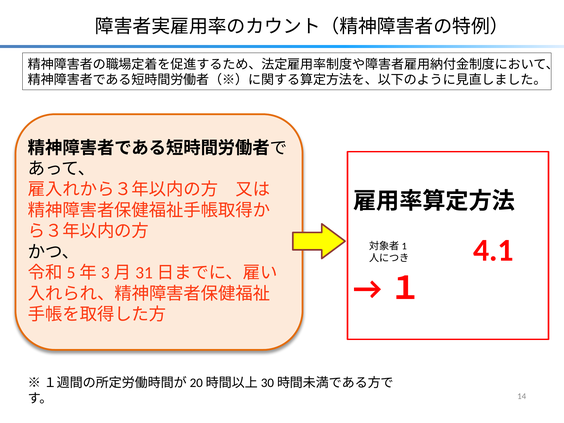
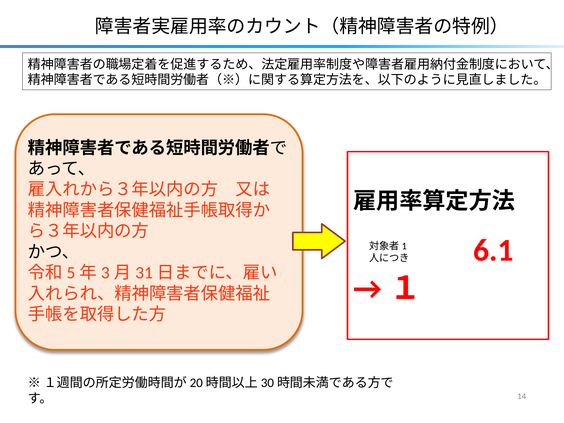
4.1: 4.1 -> 6.1
